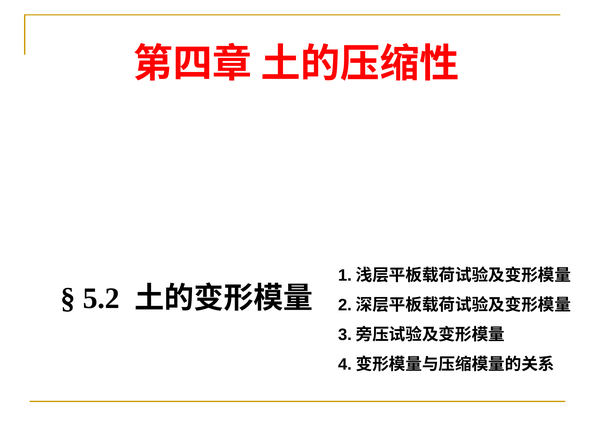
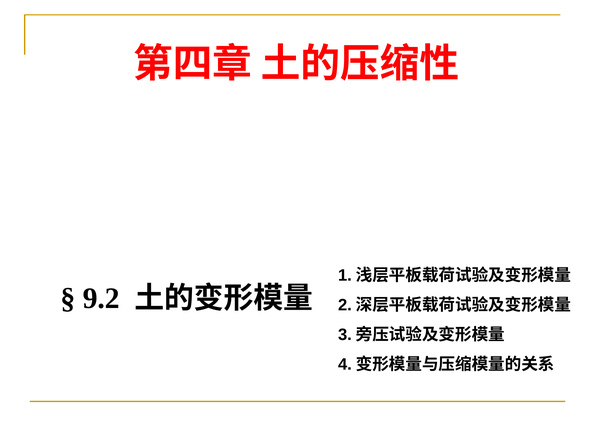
5.2: 5.2 -> 9.2
